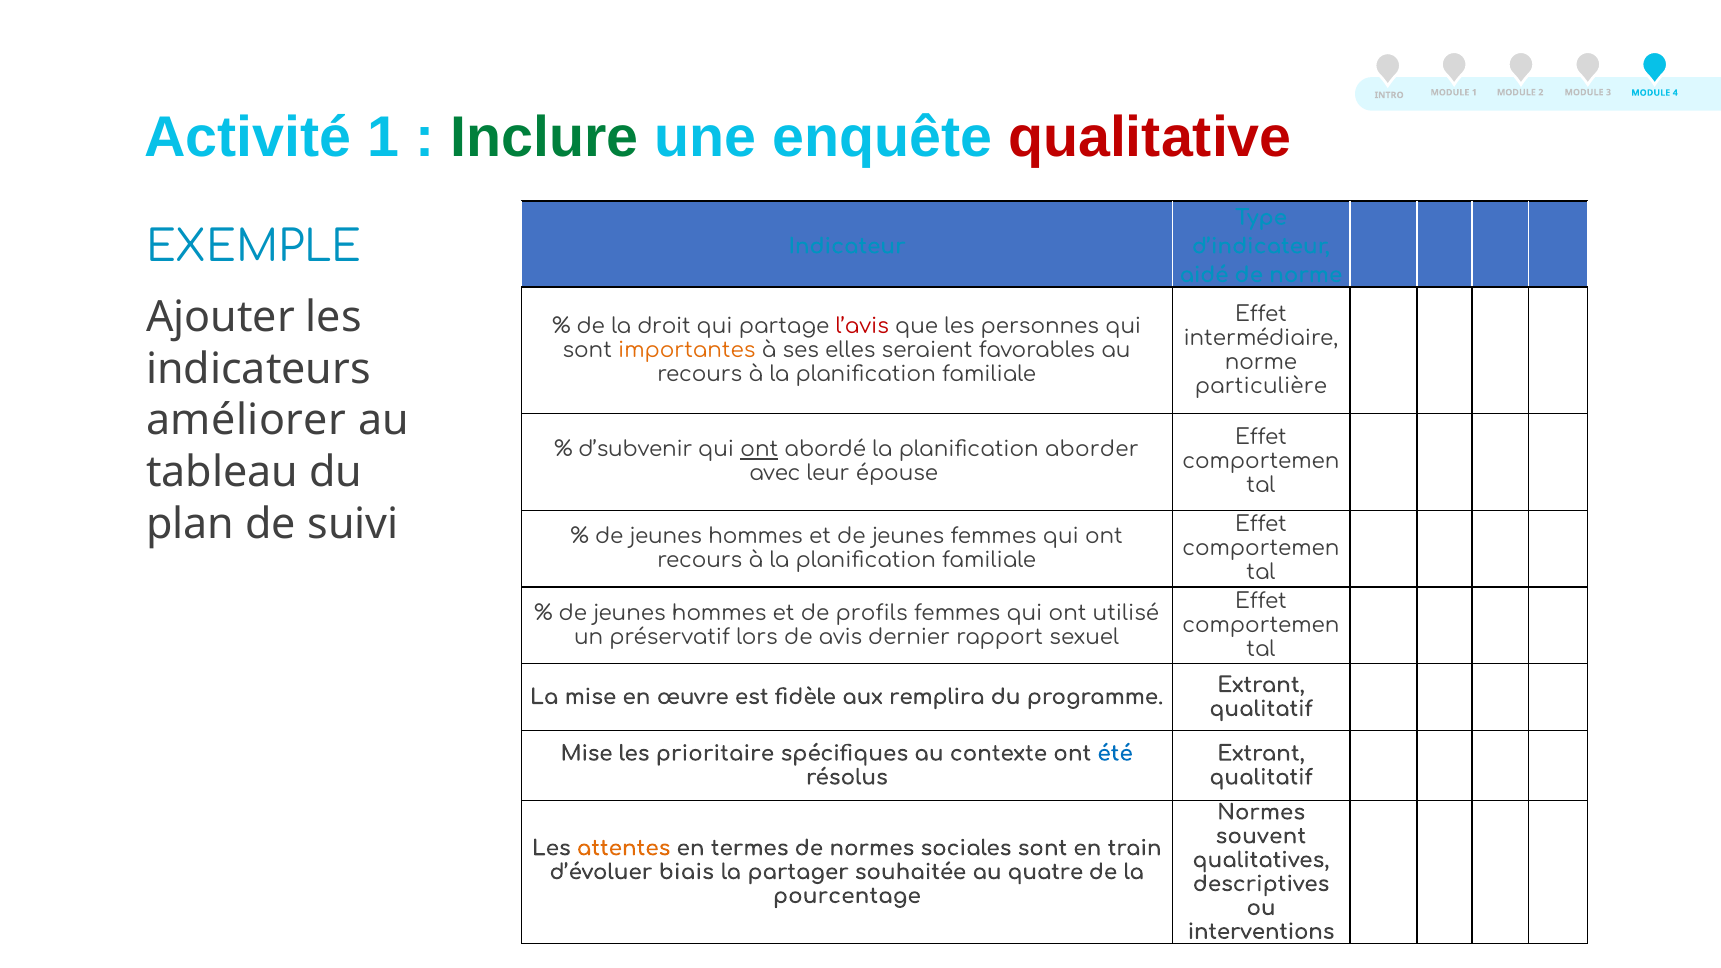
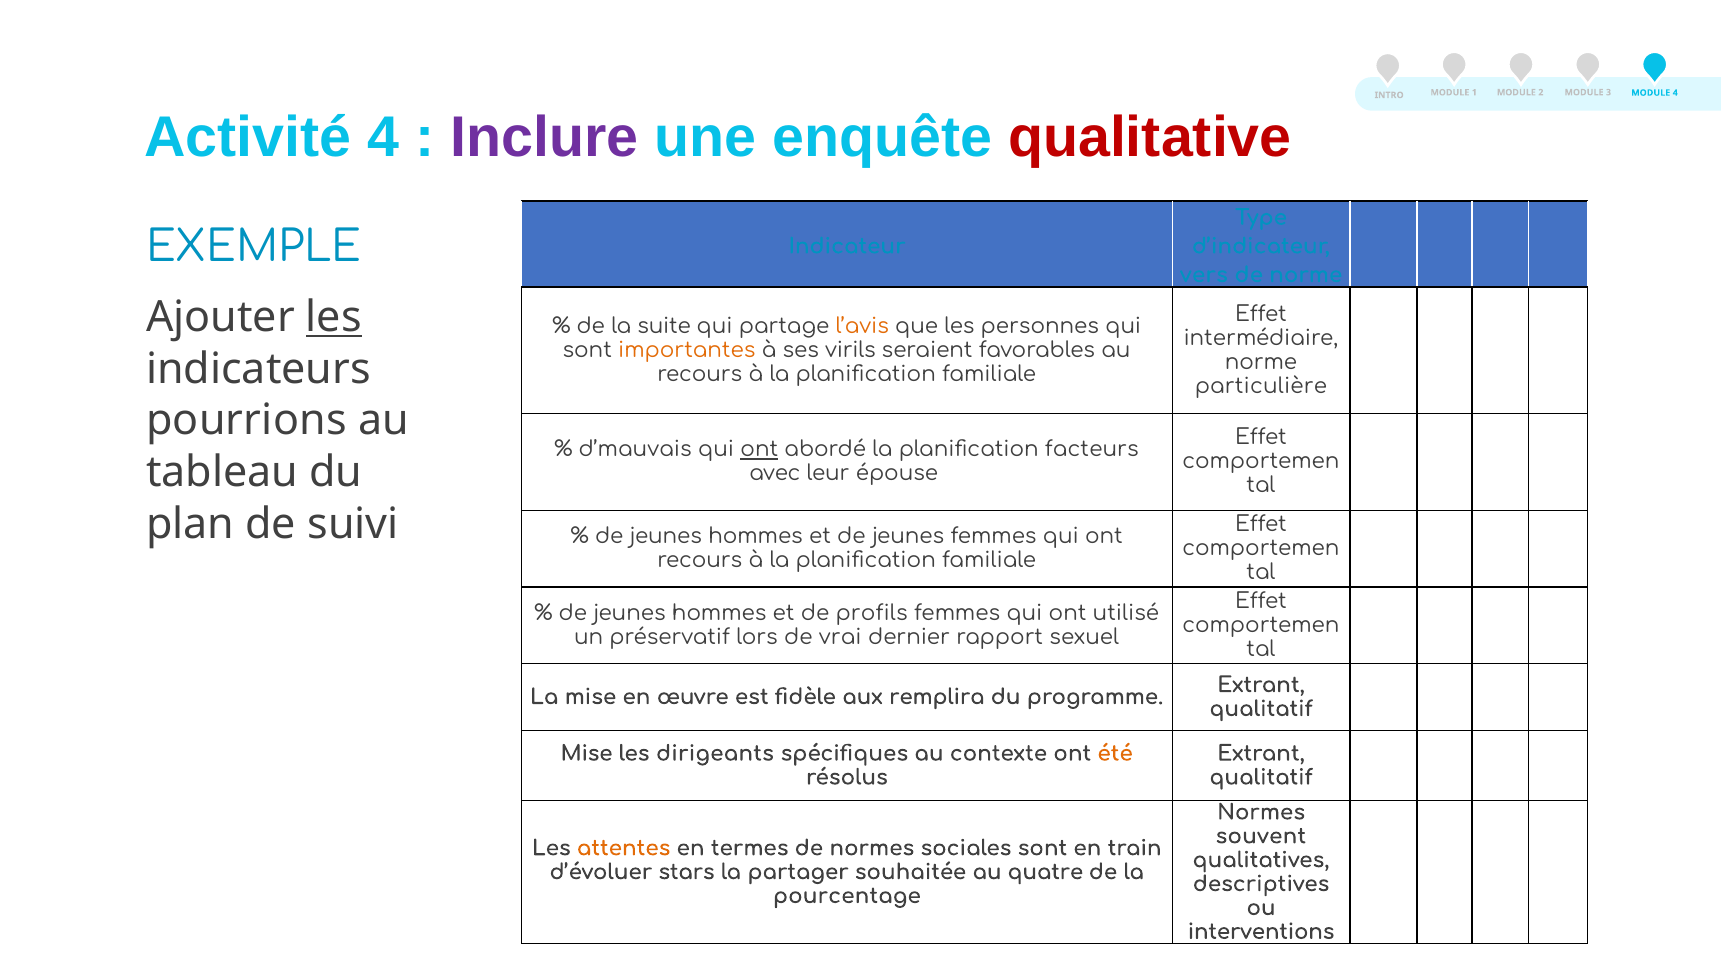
Activité 1: 1 -> 4
Inclure colour: green -> purple
aidé: aidé -> vers
les at (334, 317) underline: none -> present
droit: droit -> suite
l’avis colour: red -> orange
elles: elles -> virils
améliorer: améliorer -> pourrions
d’subvenir: d’subvenir -> d’mauvais
aborder: aborder -> facteurs
avis: avis -> vrai
prioritaire: prioritaire -> dirigeants
été colour: blue -> orange
biais: biais -> stars
